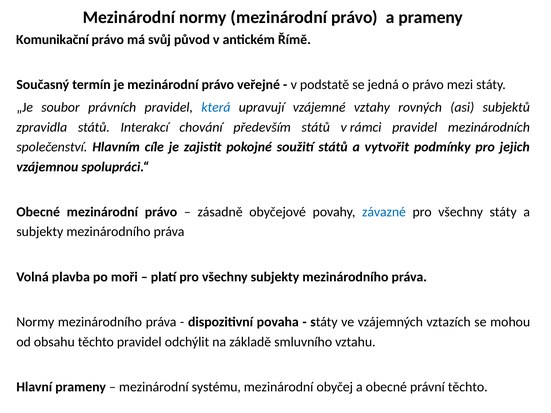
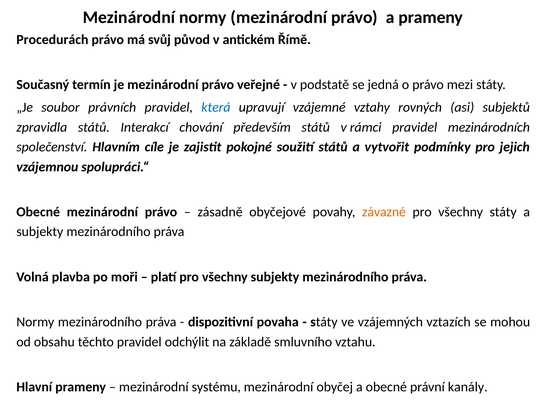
Komunikační: Komunikační -> Procedurách
závazné colour: blue -> orange
právní těchto: těchto -> kanály
